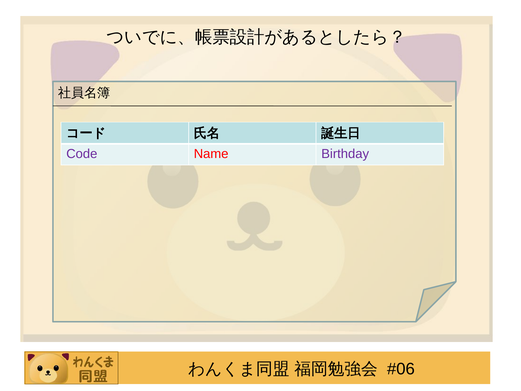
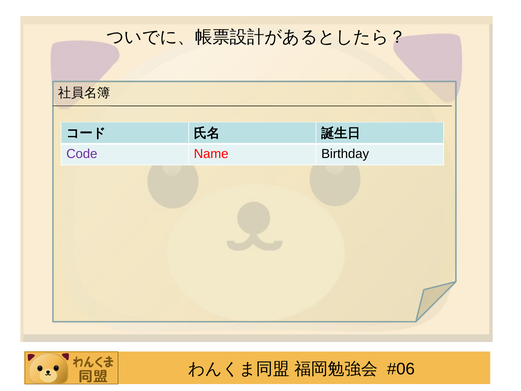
Birthday colour: purple -> black
